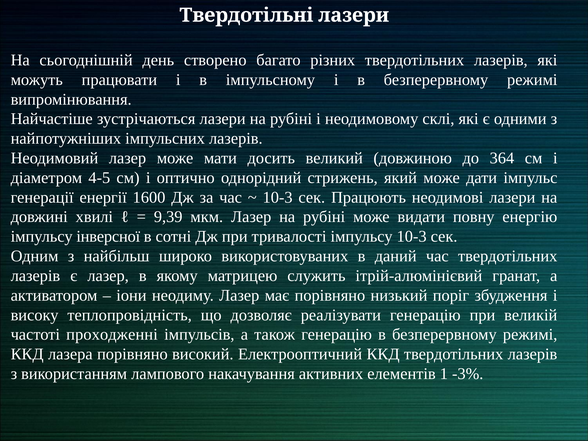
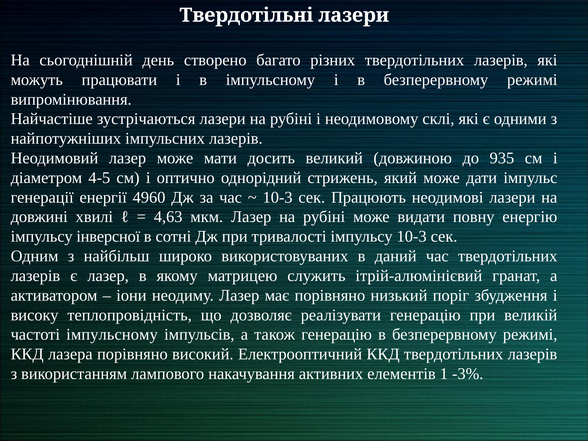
364: 364 -> 935
1600: 1600 -> 4960
9,39: 9,39 -> 4,63
частоті проходженні: проходженні -> імпульсному
